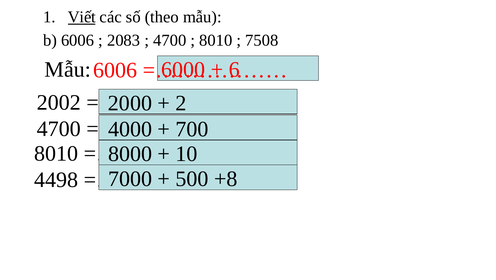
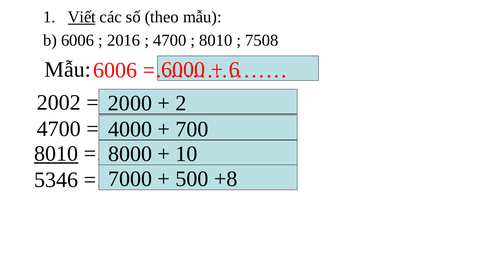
2083: 2083 -> 2016
8010 at (56, 153) underline: none -> present
4498: 4498 -> 5346
